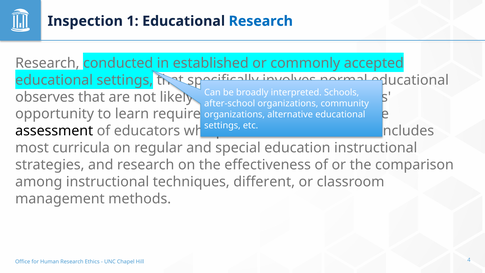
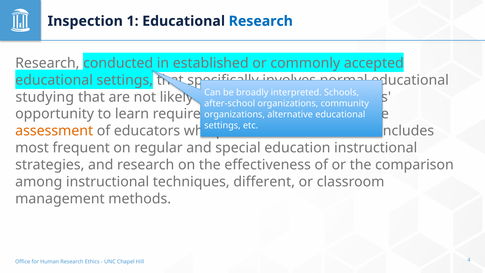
observes: observes -> studying
assessment colour: black -> orange
curricula: curricula -> frequent
